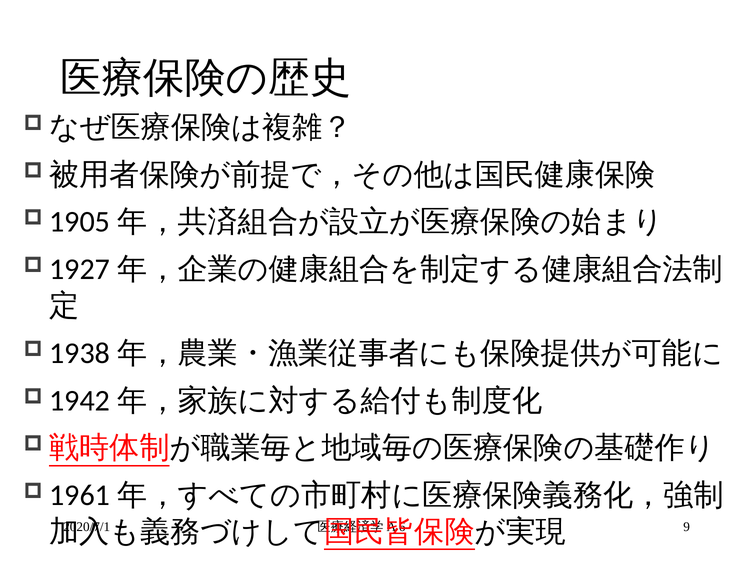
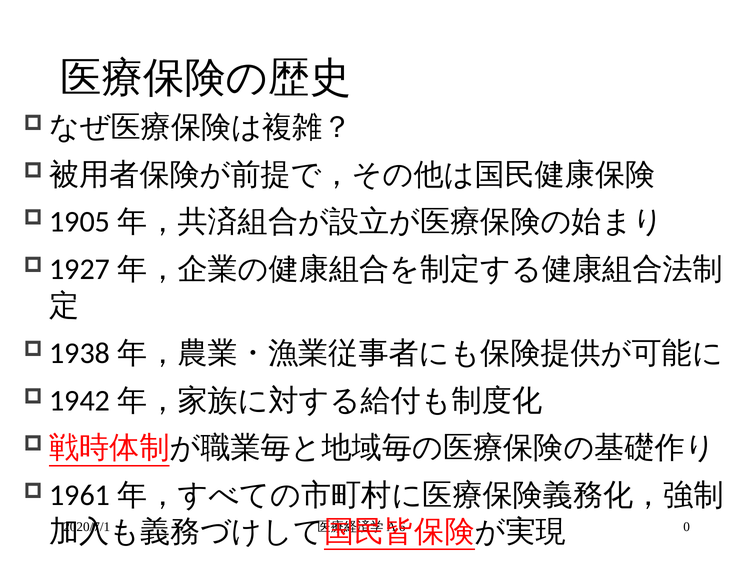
9: 9 -> 0
